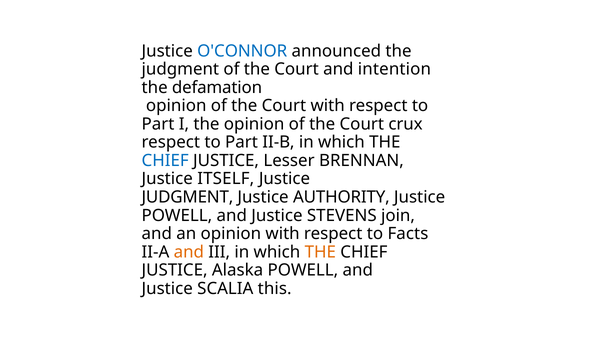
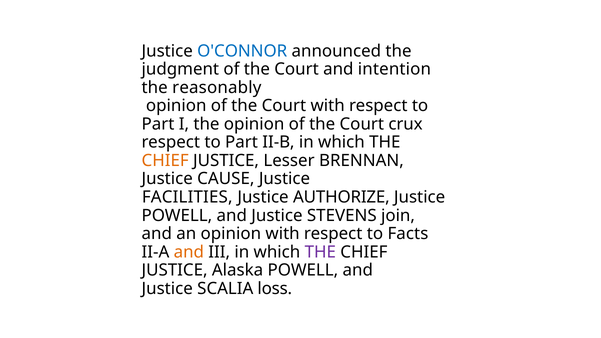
defamation: defamation -> reasonably
CHIEF at (165, 161) colour: blue -> orange
ITSELF: ITSELF -> CAUSE
JUDGMENT at (187, 197): JUDGMENT -> FACILITIES
AUTHORITY: AUTHORITY -> AUTHORIZE
THE at (320, 252) colour: orange -> purple
this: this -> loss
